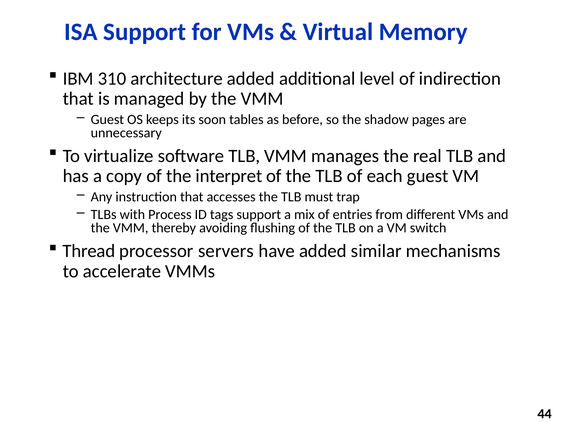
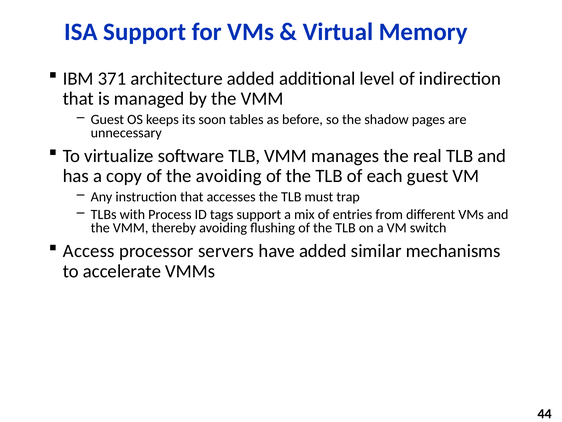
310: 310 -> 371
the interpret: interpret -> avoiding
Thread: Thread -> Access
